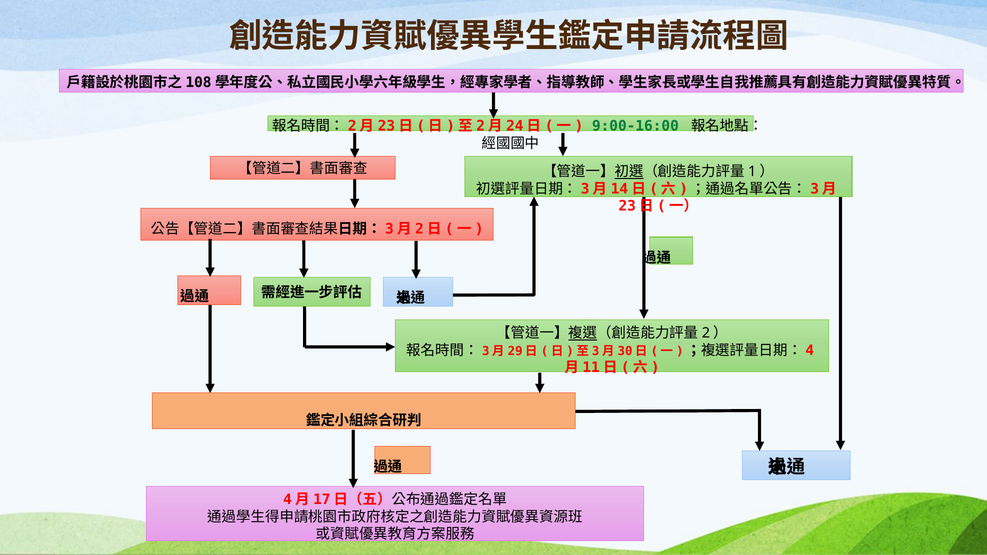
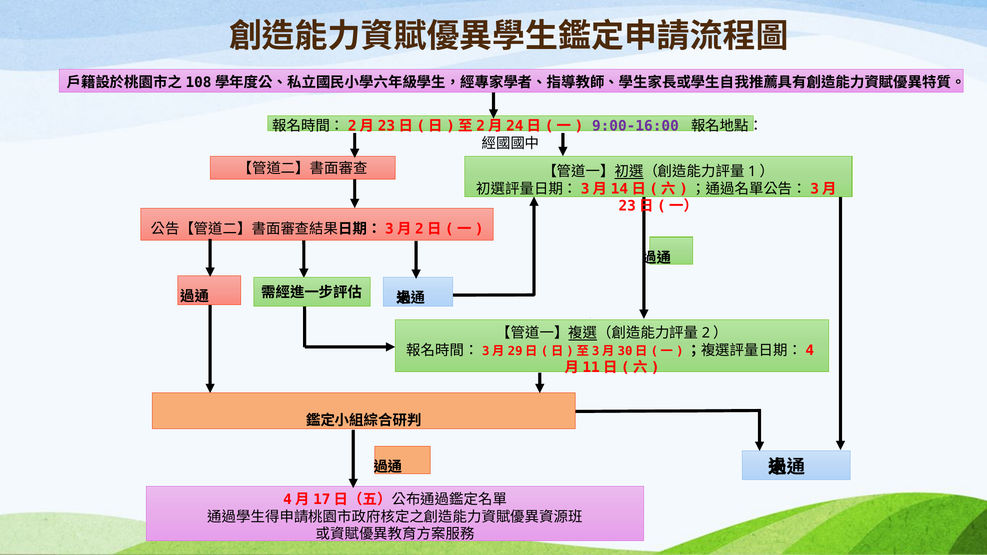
9:00-16:00 colour: green -> purple
